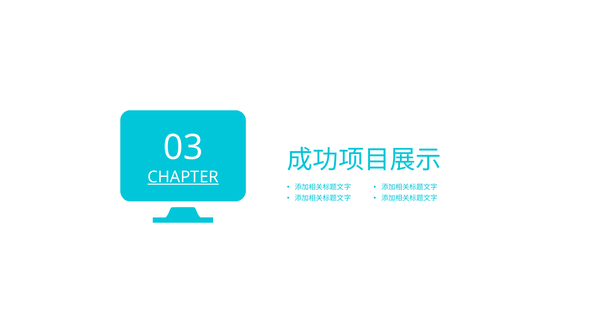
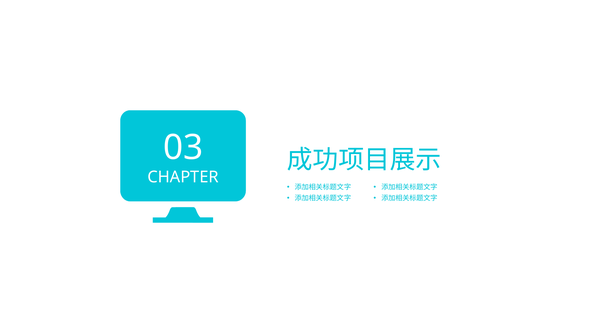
CHAPTER underline: present -> none
